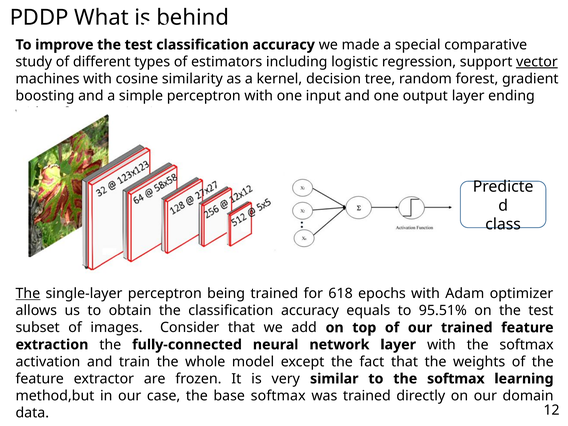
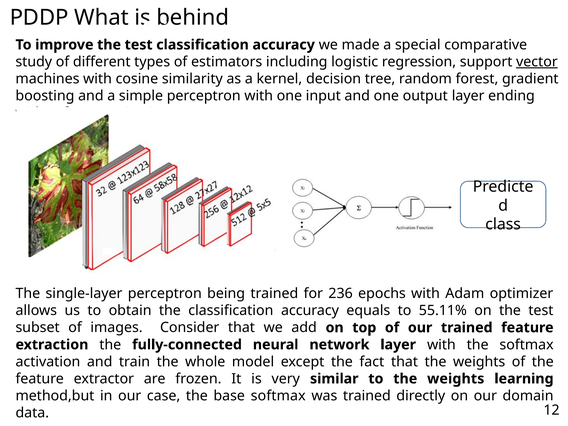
The at (28, 294) underline: present -> none
618: 618 -> 236
95.51%: 95.51% -> 55.11%
to the softmax: softmax -> weights
